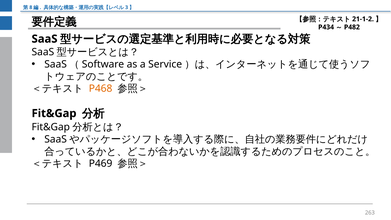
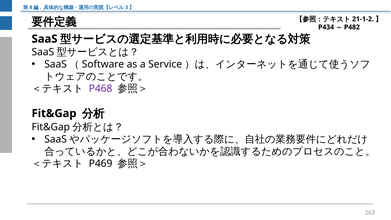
P468 colour: orange -> purple
